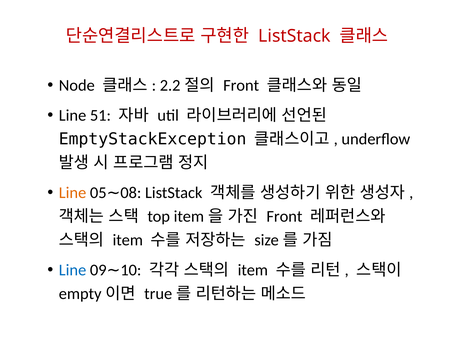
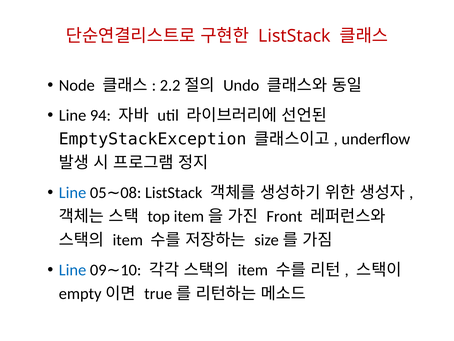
Front at (241, 85): Front -> Undo
51: 51 -> 94
Line at (73, 193) colour: orange -> blue
